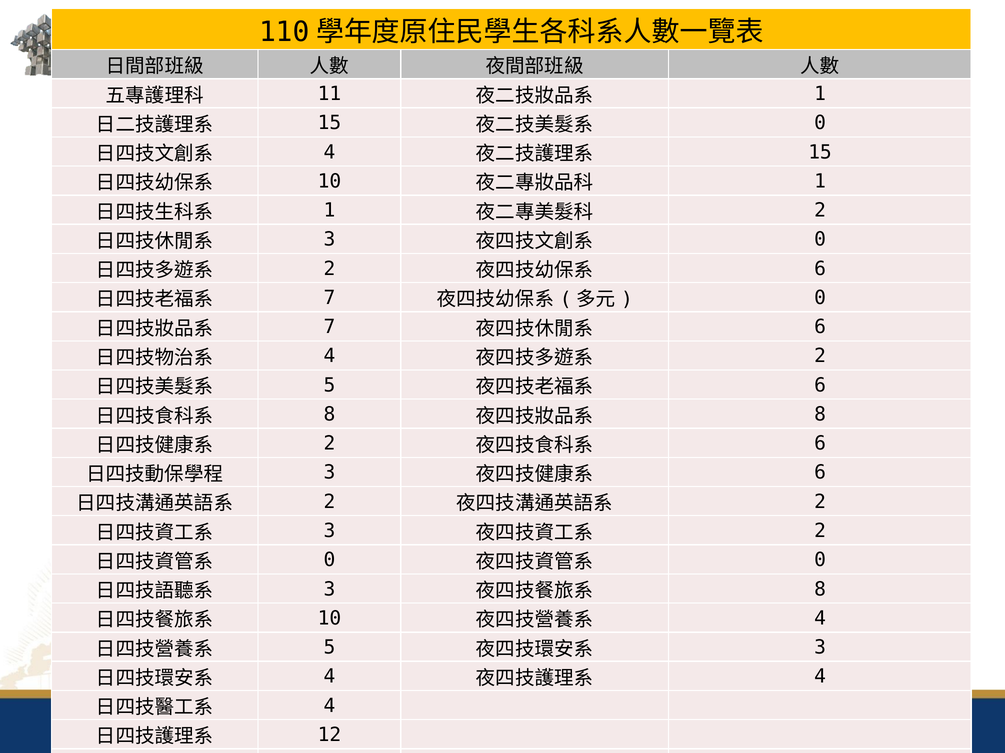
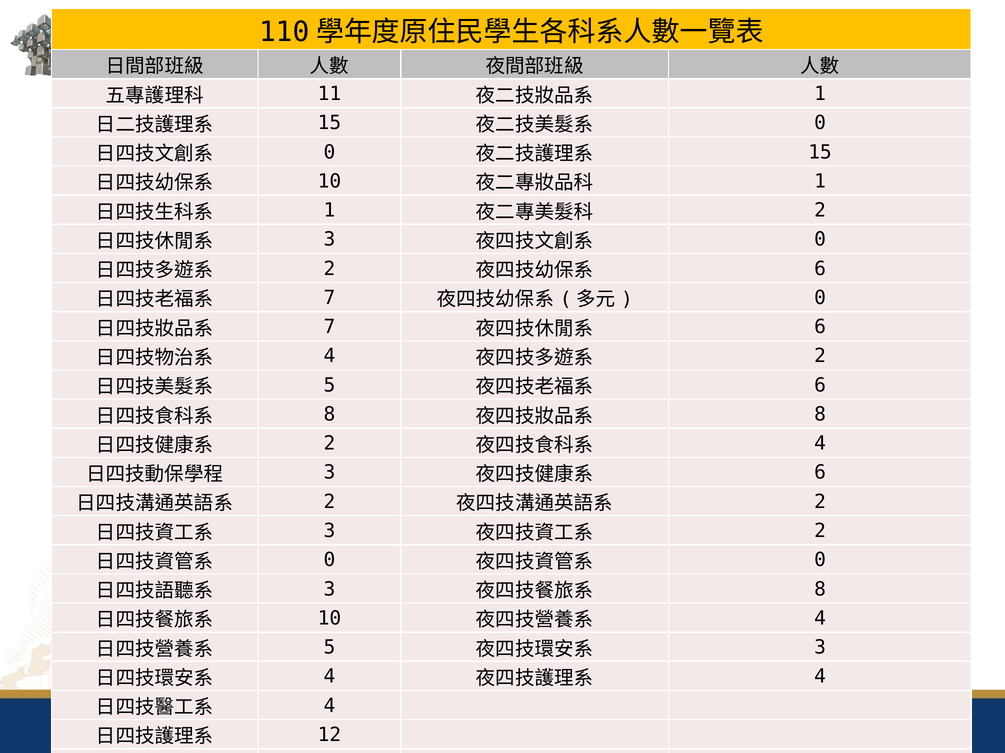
4 at (329, 152): 4 -> 0
6 at (820, 444): 6 -> 4
